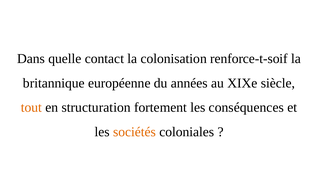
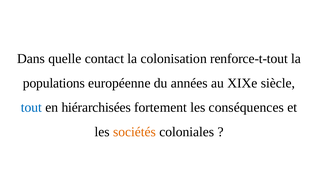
renforce-t-soif: renforce-t-soif -> renforce-t-tout
britannique: britannique -> populations
tout colour: orange -> blue
structuration: structuration -> hiérarchisées
